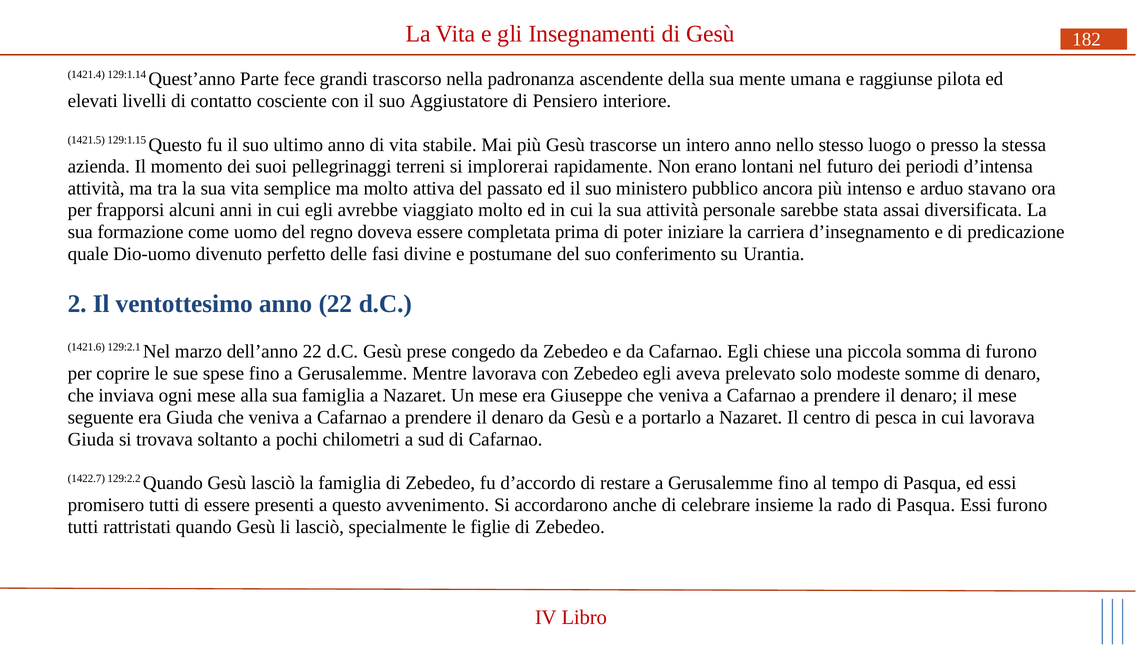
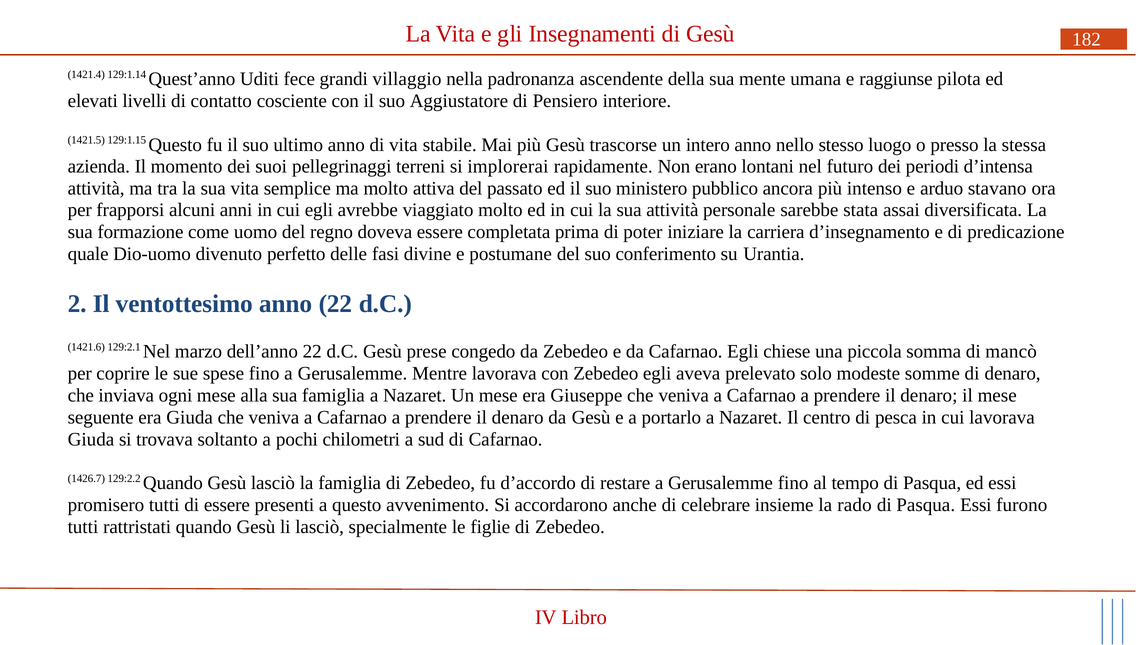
Parte: Parte -> Uditi
trascorso: trascorso -> villaggio
di furono: furono -> mancò
1422.7: 1422.7 -> 1426.7
